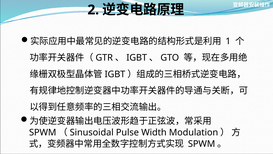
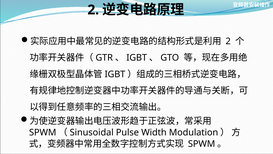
1 at (228, 41): 1 -> 2
